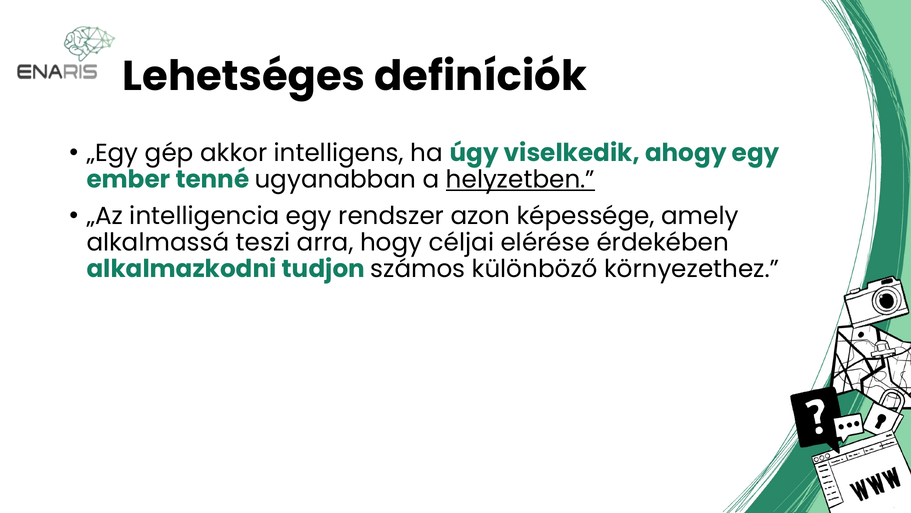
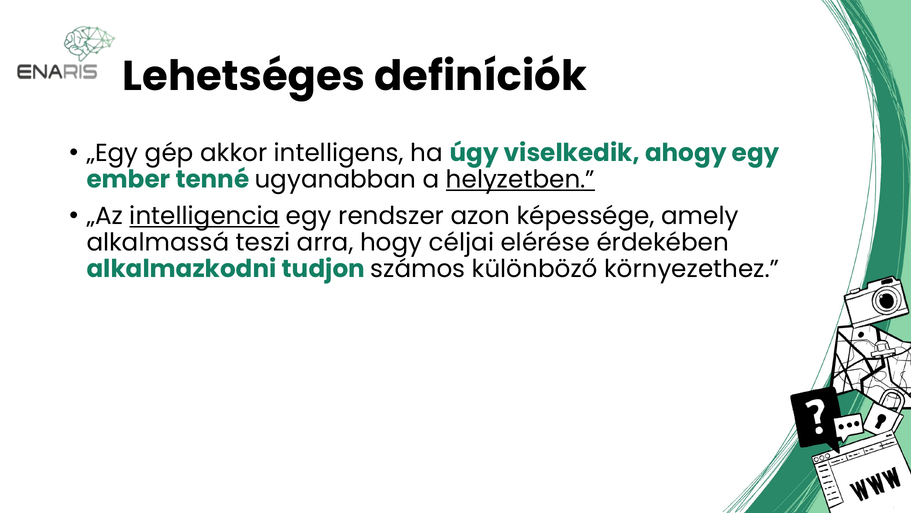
intelligencia underline: none -> present
